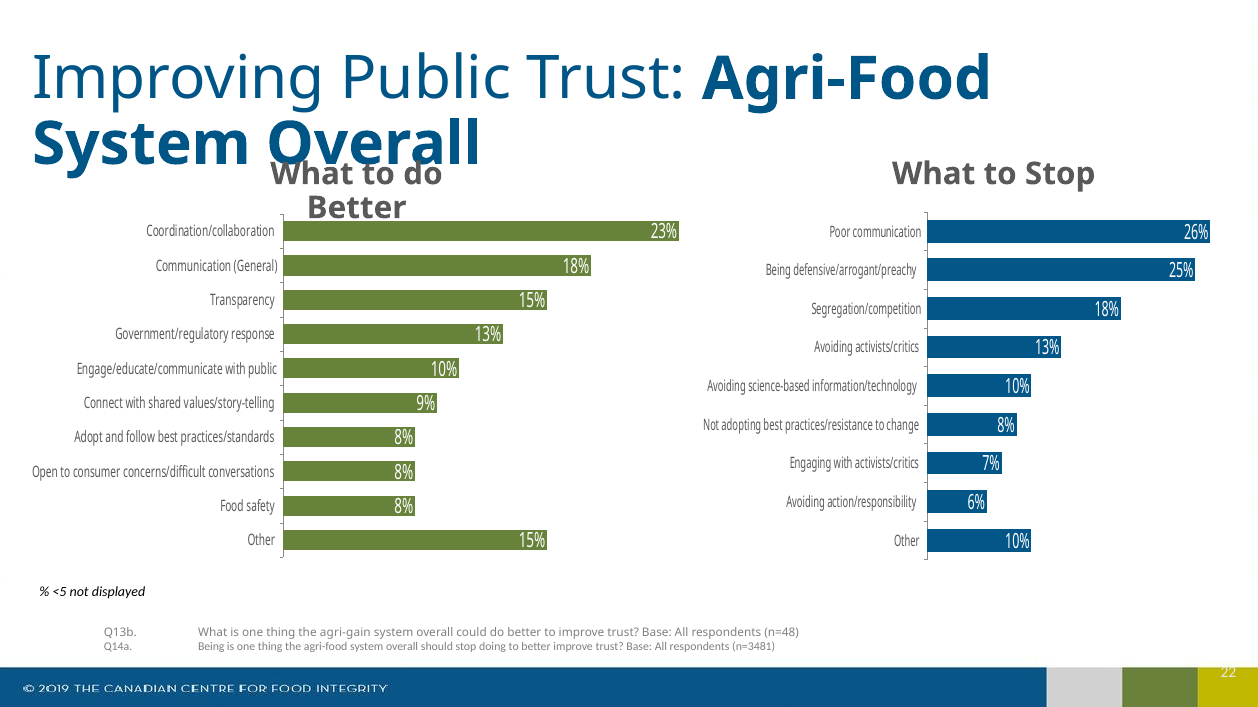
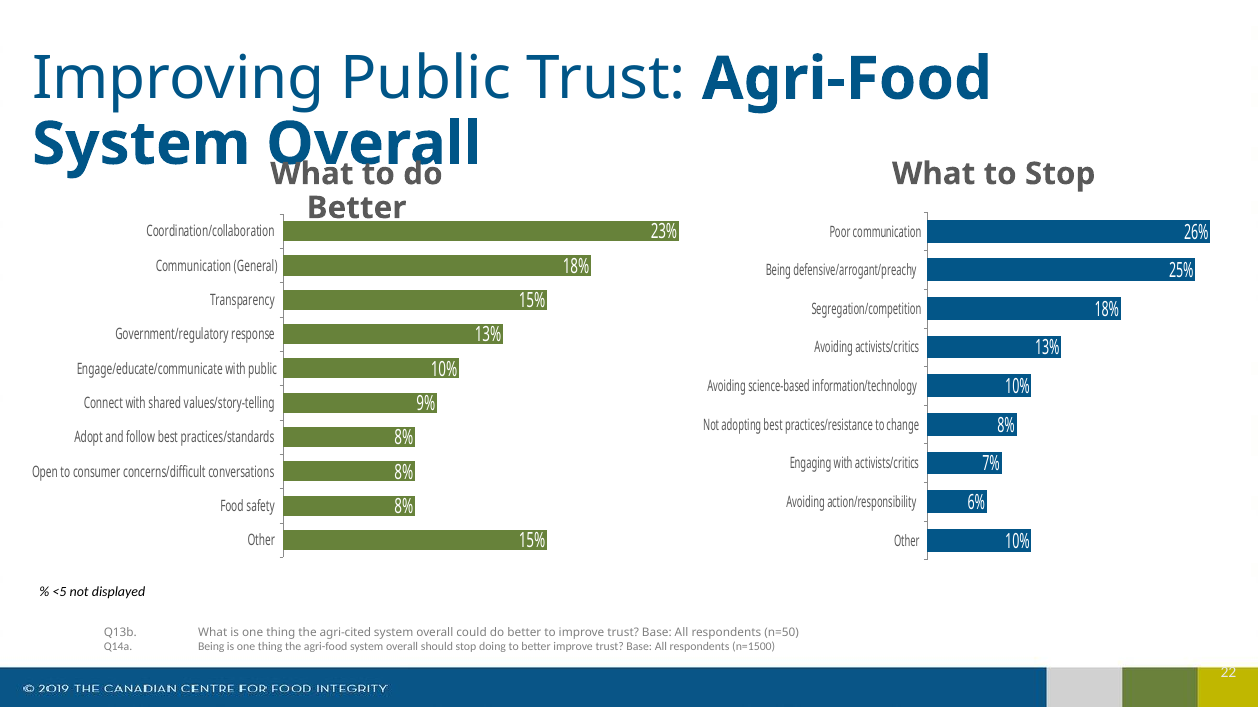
agri-gain: agri-gain -> agri-cited
n=48: n=48 -> n=50
n=3481: n=3481 -> n=1500
